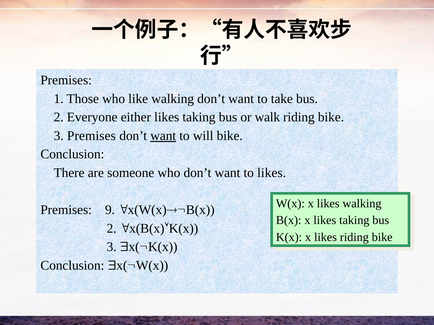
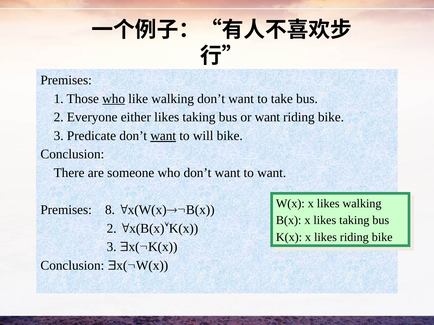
who at (114, 99) underline: none -> present
or walk: walk -> want
3 Premises: Premises -> Predicate
to likes: likes -> want
9: 9 -> 8
